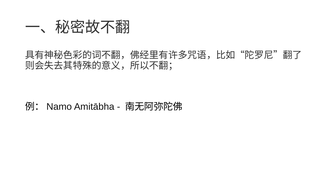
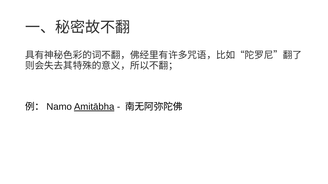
Amitābha underline: none -> present
